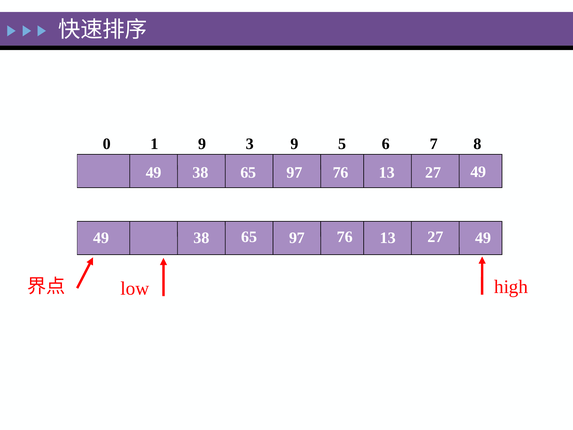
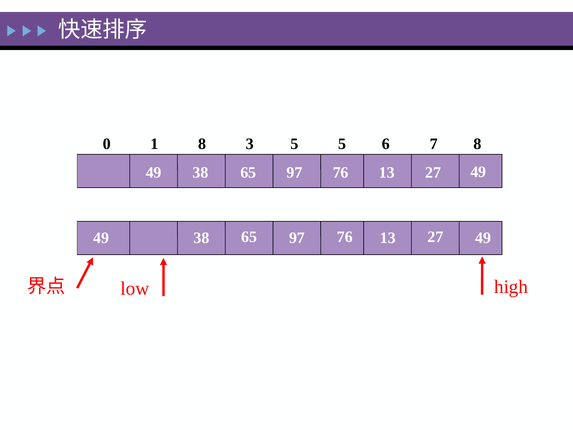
1 9: 9 -> 8
3 9: 9 -> 5
